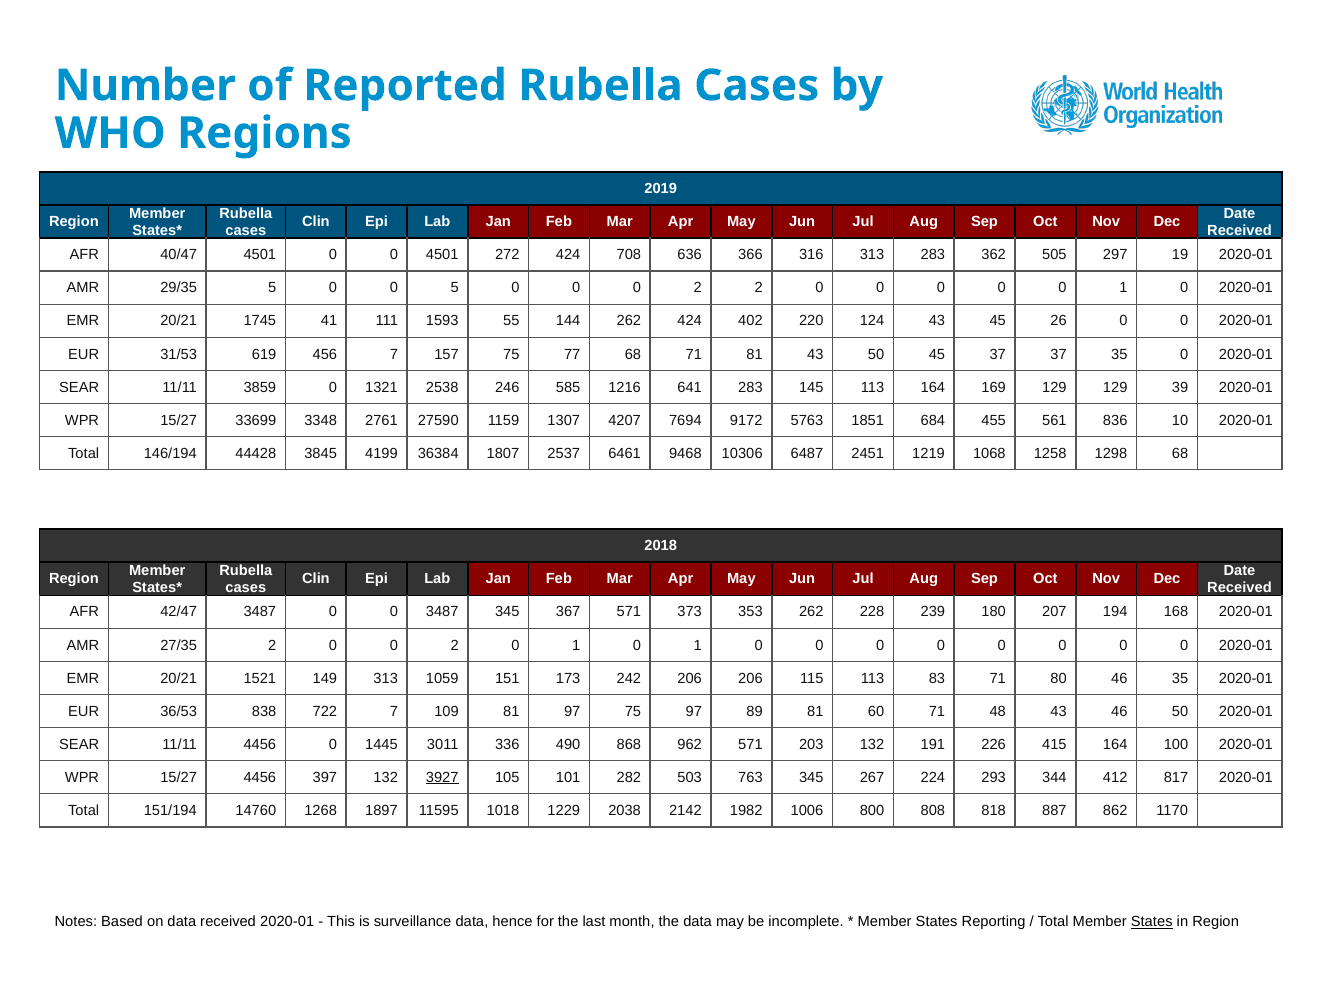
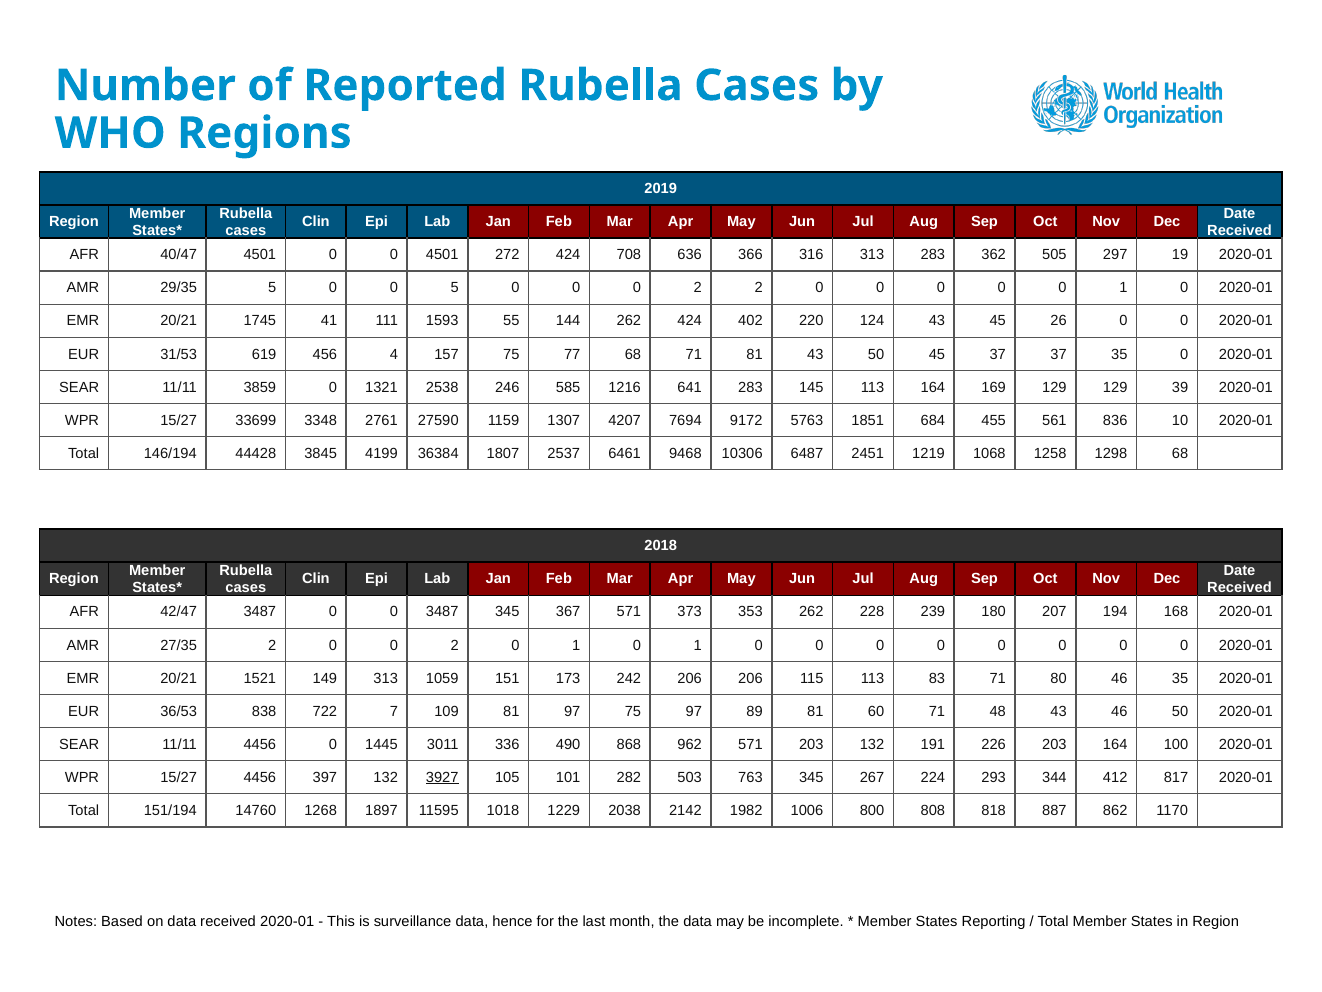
456 7: 7 -> 4
226 415: 415 -> 203
States at (1152, 921) underline: present -> none
